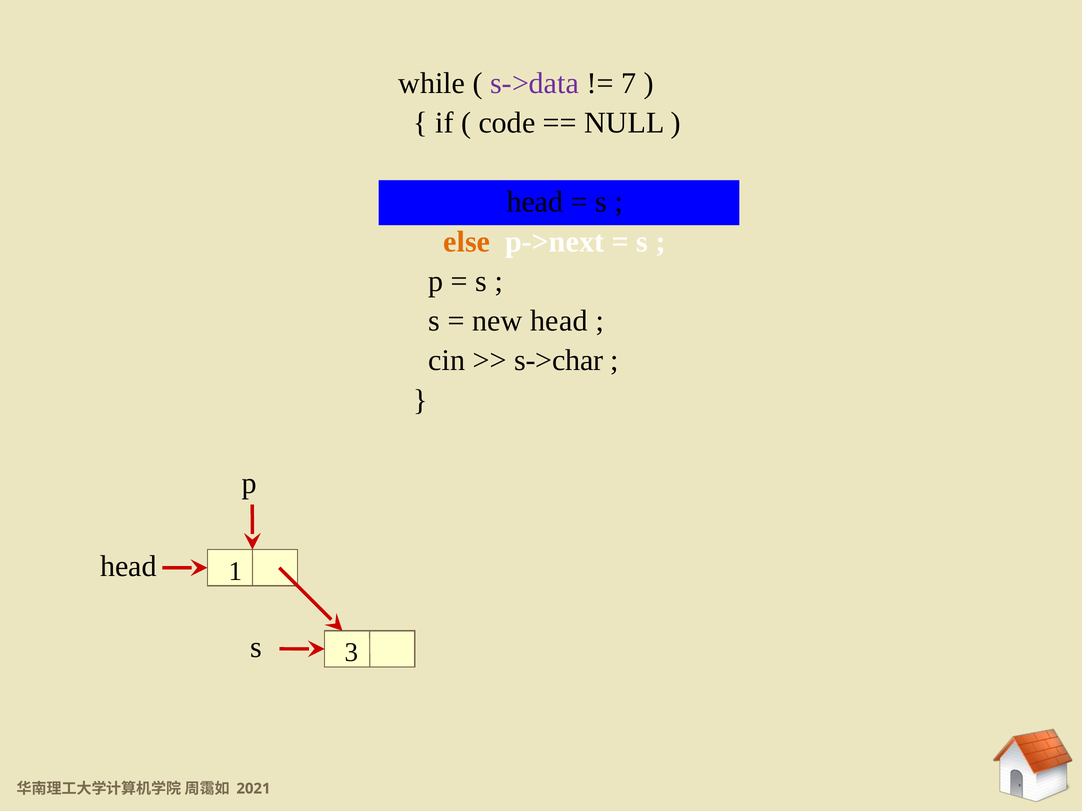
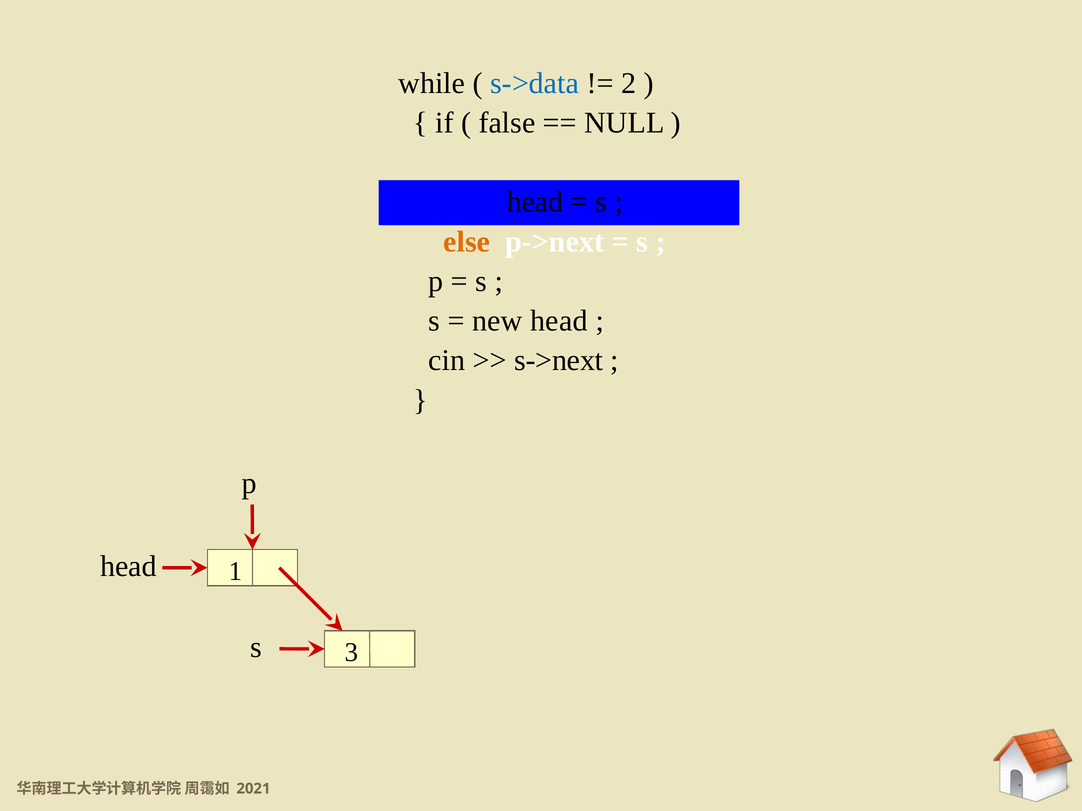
s->data colour: purple -> blue
7: 7 -> 2
code: code -> false
s->char: s->char -> s->next
